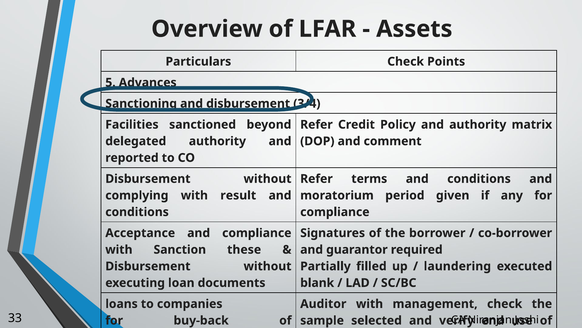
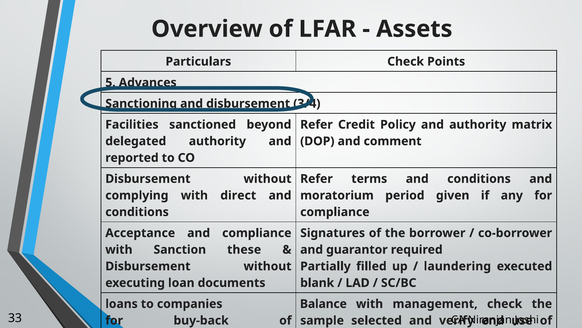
result: result -> direct
Auditor: Auditor -> Balance
